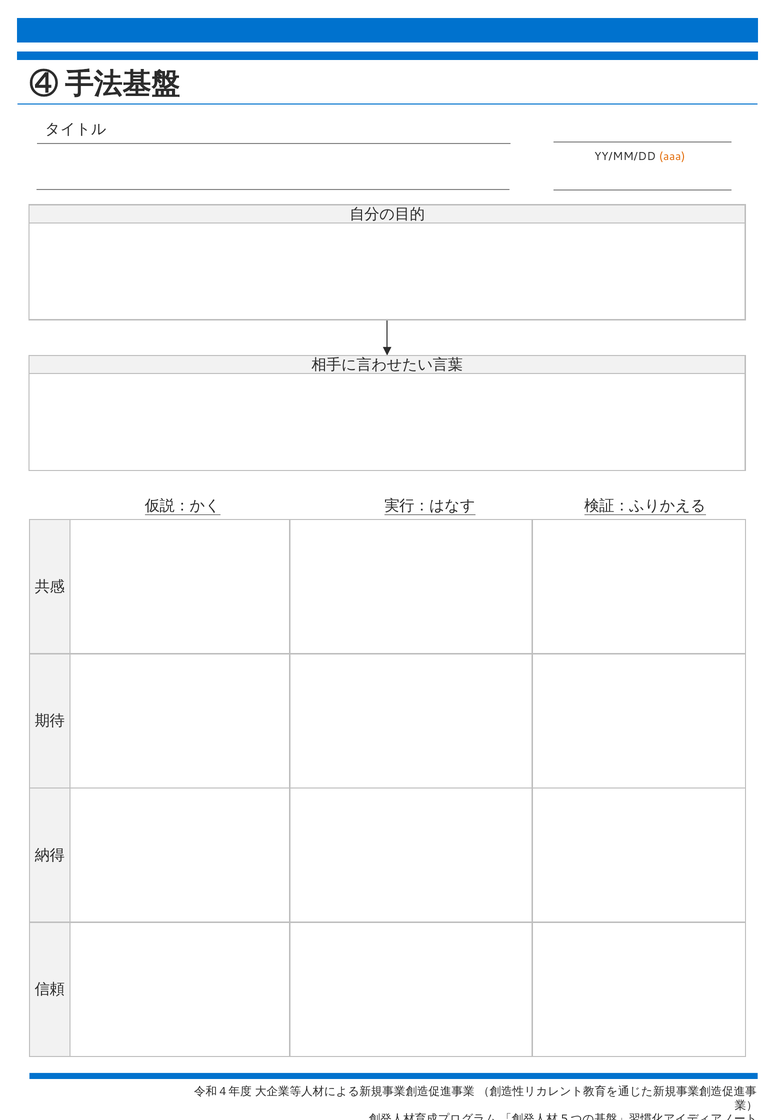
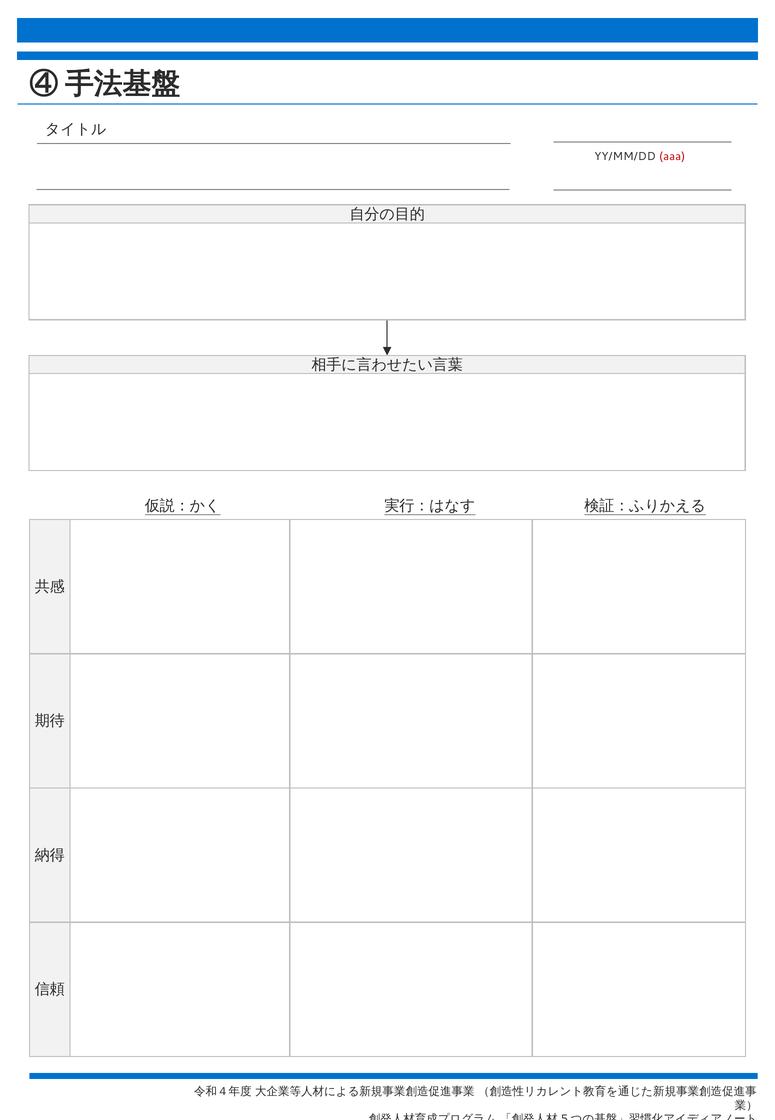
aaa colour: orange -> red
